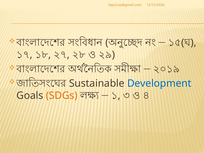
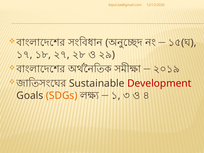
Development colour: blue -> red
